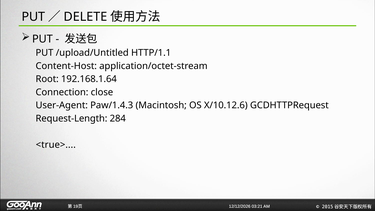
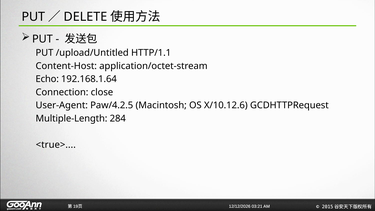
Root: Root -> Echo
Paw/1.4.3: Paw/1.4.3 -> Paw/4.2.5
Request-Length: Request-Length -> Multiple-Length
